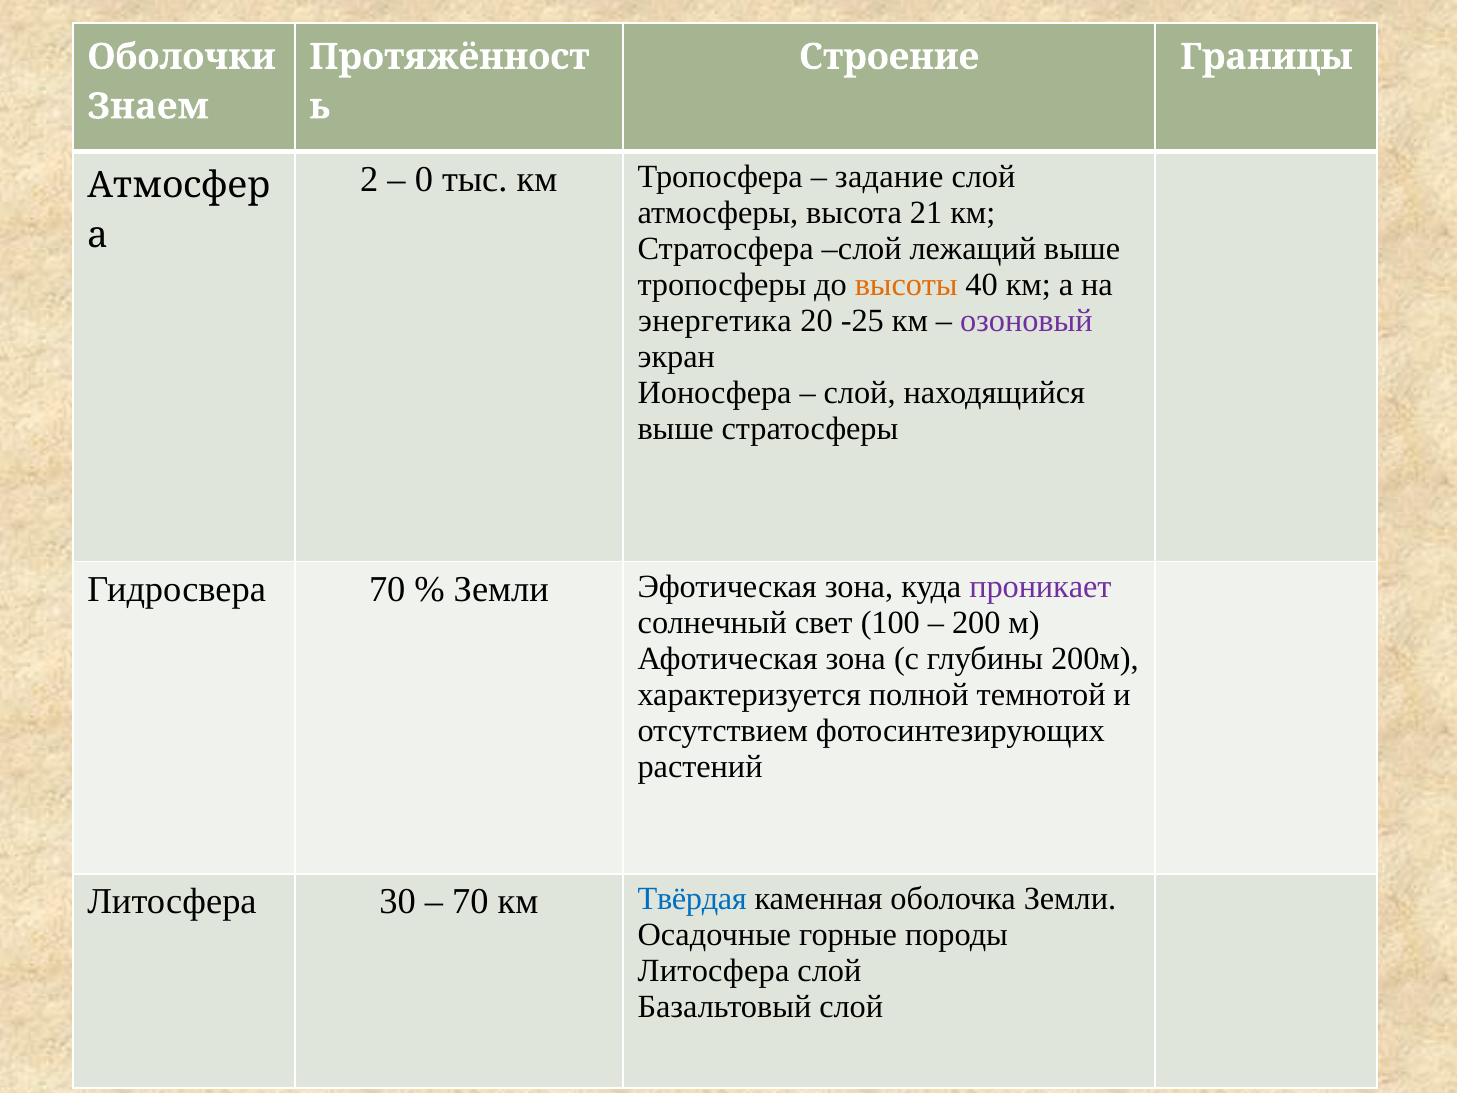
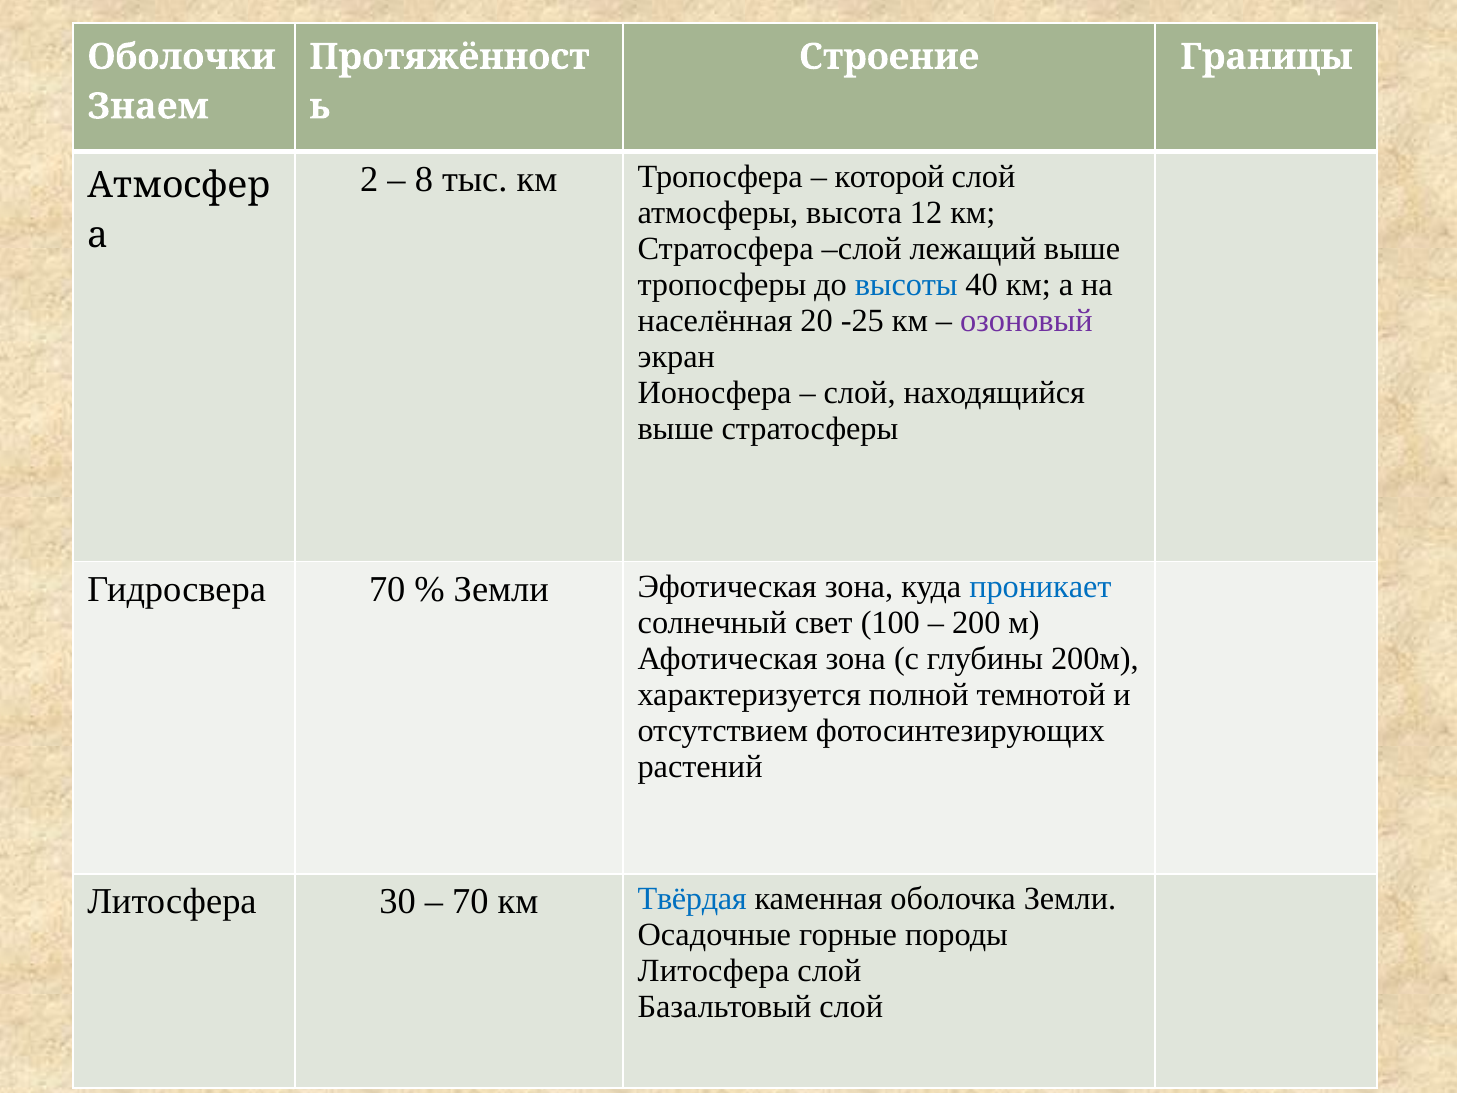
0: 0 -> 8
задание: задание -> которой
21: 21 -> 12
высоты colour: orange -> blue
энергетика: энергетика -> населённая
проникает colour: purple -> blue
